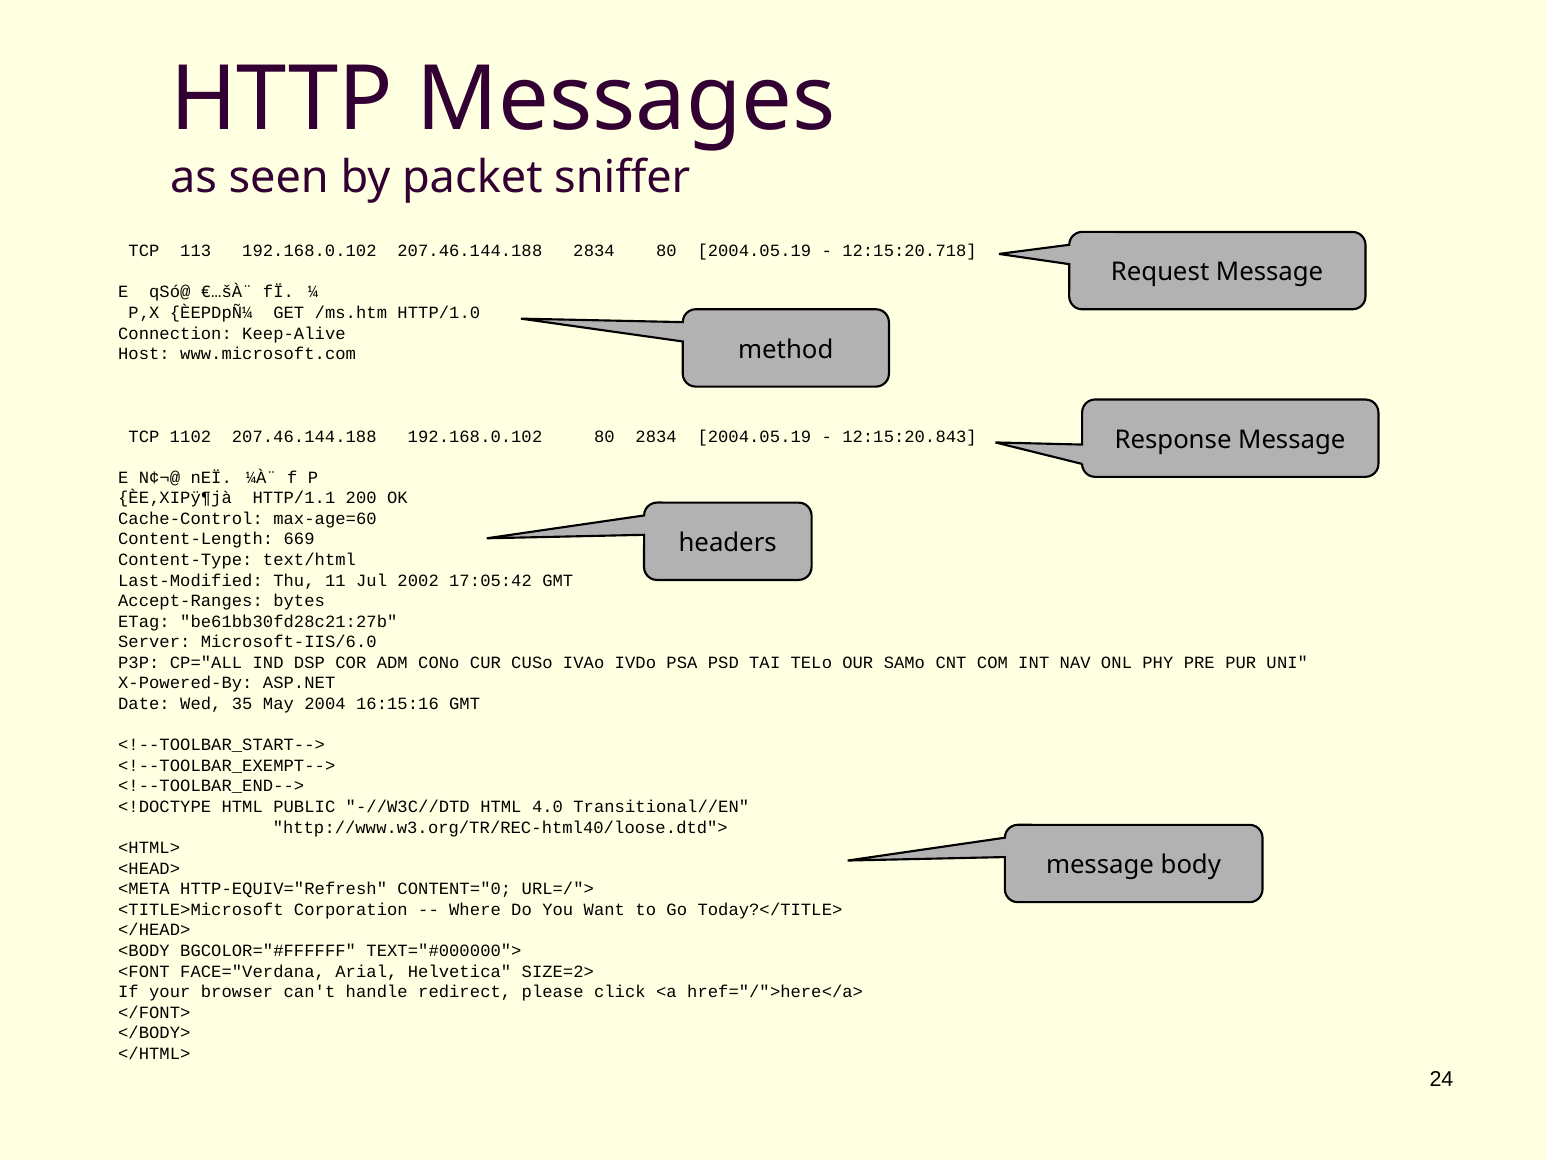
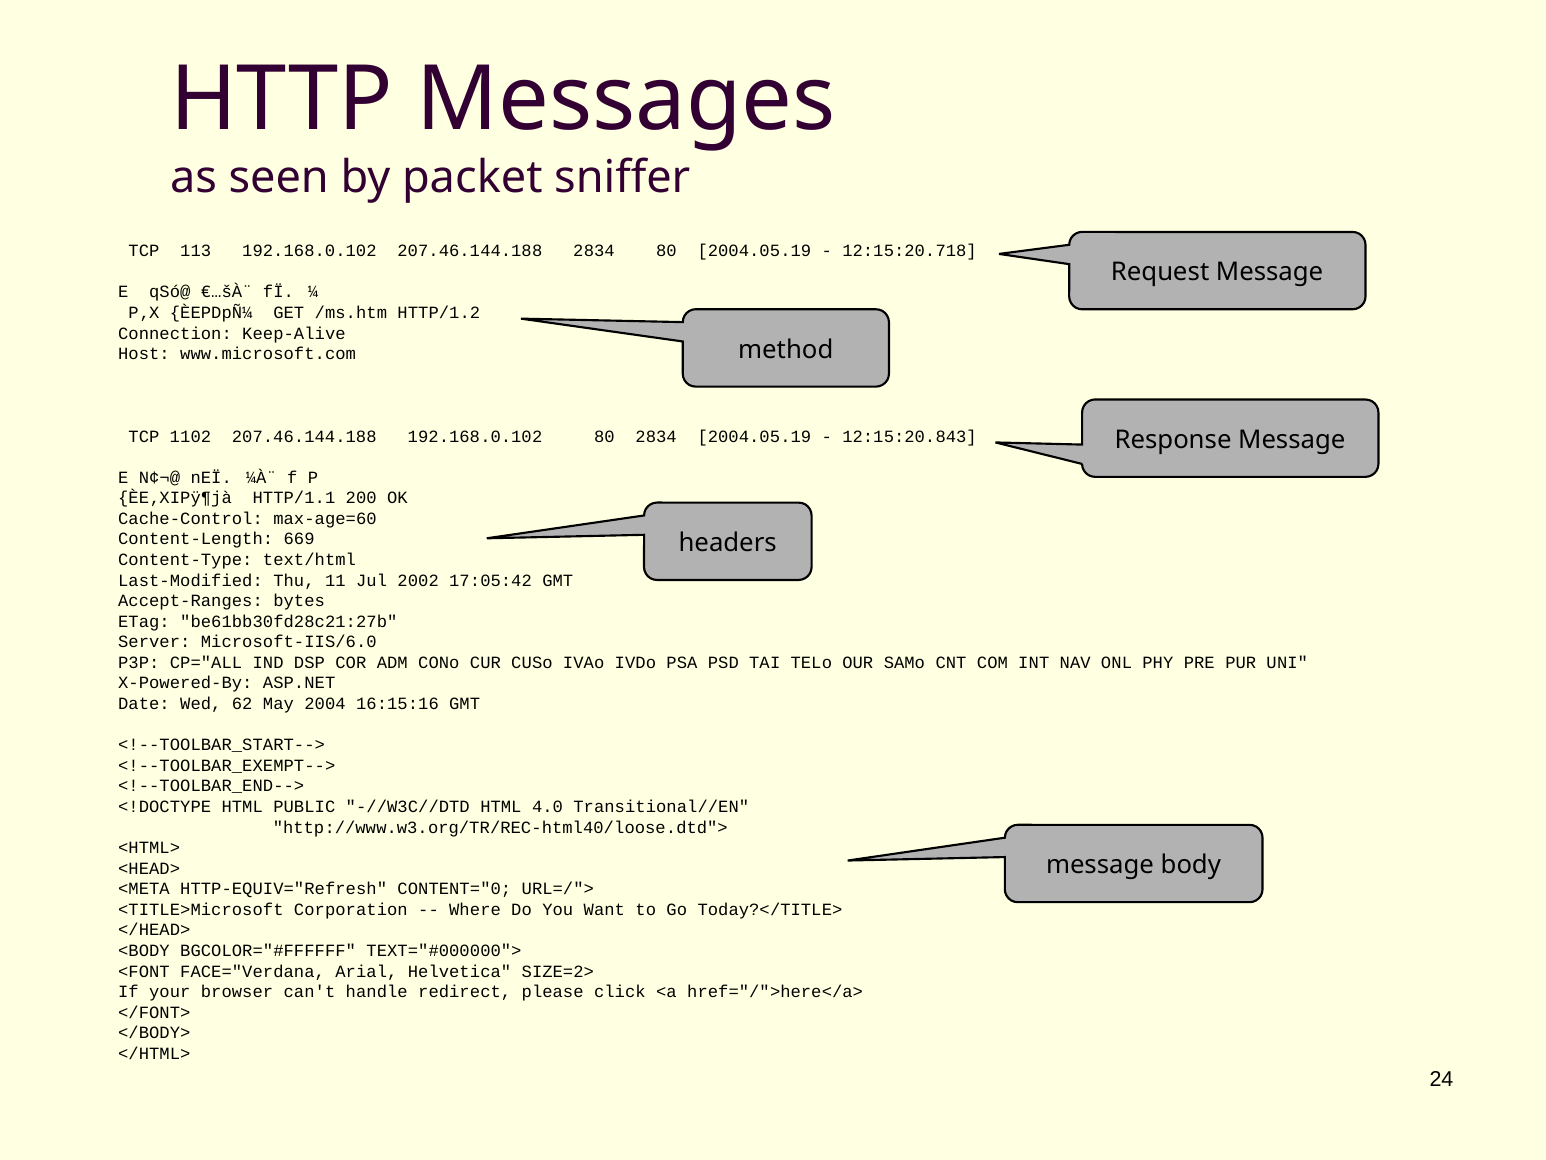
HTTP/1.0: HTTP/1.0 -> HTTP/1.2
35: 35 -> 62
